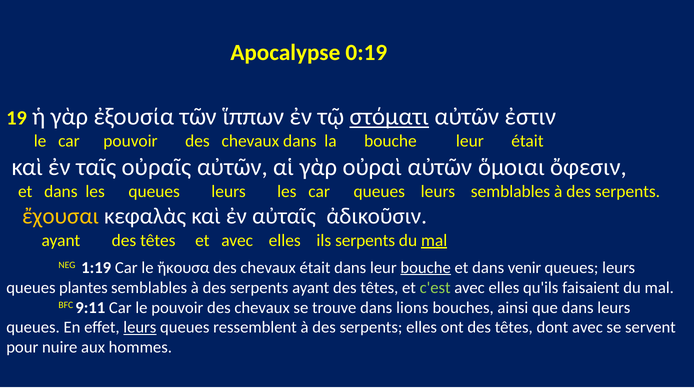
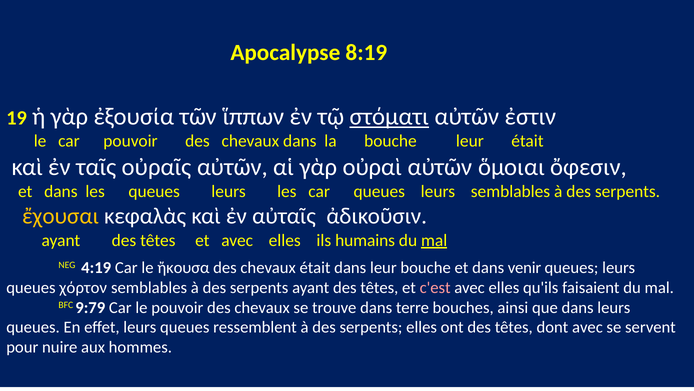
0:19: 0:19 -> 8:19
ils serpents: serpents -> humains
1:19: 1:19 -> 4:19
bouche at (426, 268) underline: present -> none
plantes: plantes -> χόρτον
c'est colour: light green -> pink
9:11: 9:11 -> 9:79
lions: lions -> terre
leurs at (140, 328) underline: present -> none
